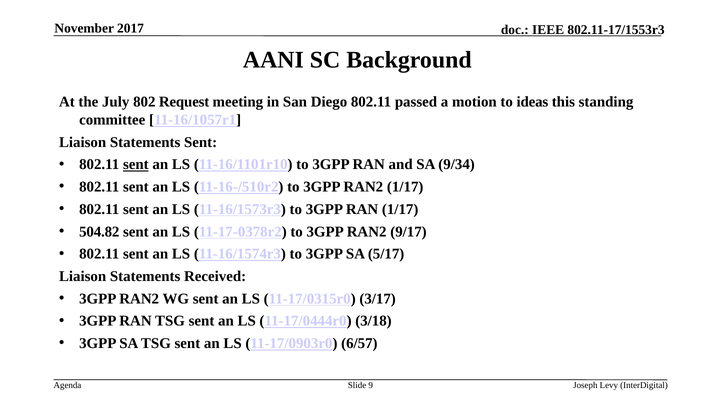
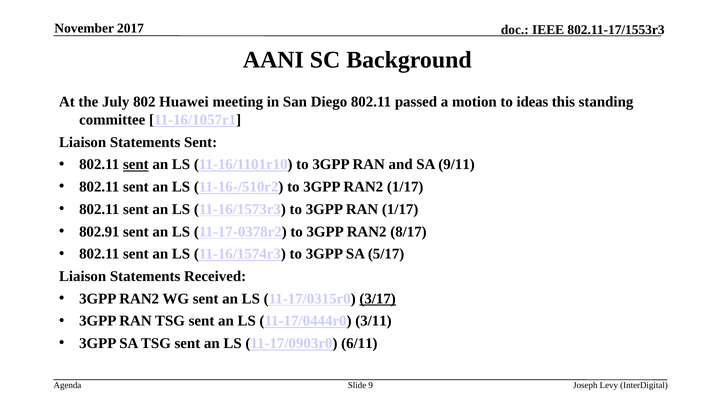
Request: Request -> Huawei
9/34: 9/34 -> 9/11
504.82: 504.82 -> 802.91
9/17: 9/17 -> 8/17
3/17 underline: none -> present
3/18: 3/18 -> 3/11
6/57: 6/57 -> 6/11
